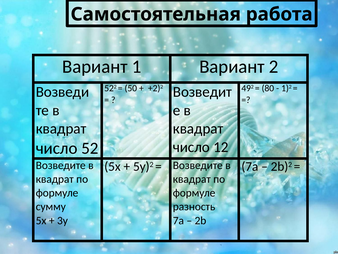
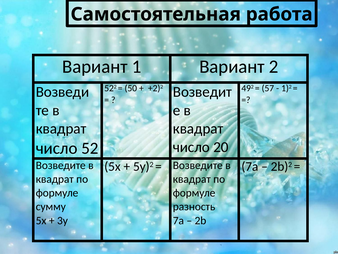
80: 80 -> 57
12: 12 -> 20
